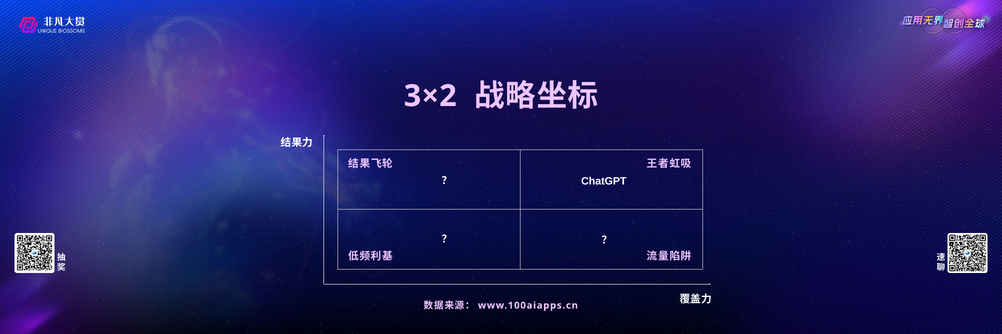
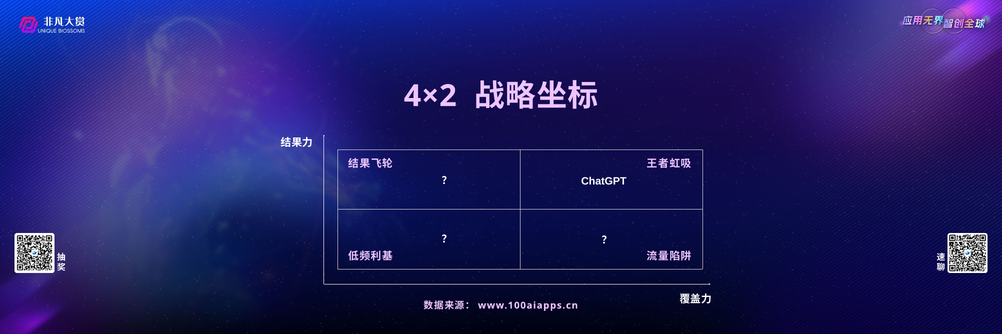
3×2: 3×2 -> 4×2
